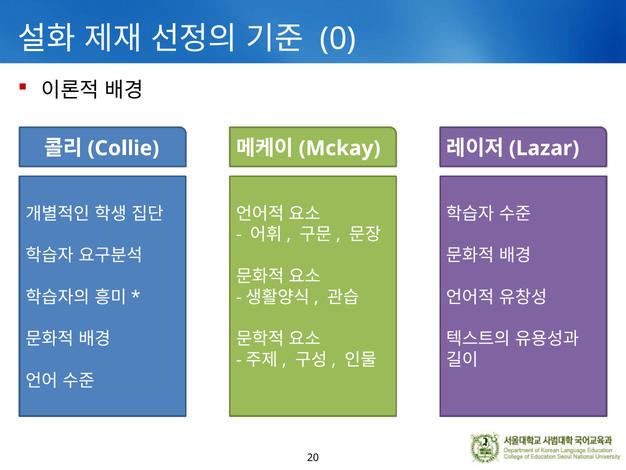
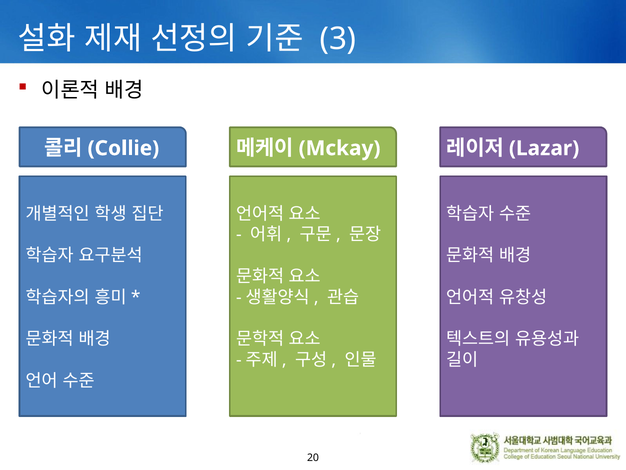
0: 0 -> 3
